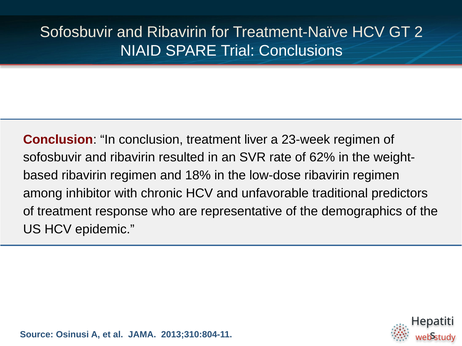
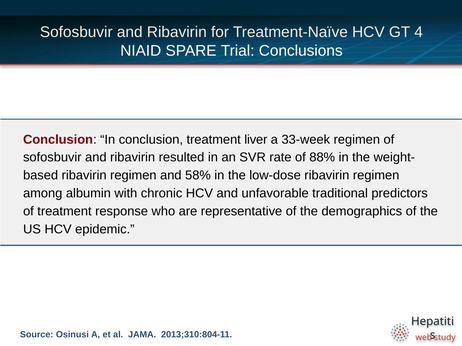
2: 2 -> 4
23-week: 23-week -> 33-week
62%: 62% -> 88%
18%: 18% -> 58%
inhibitor: inhibitor -> albumin
